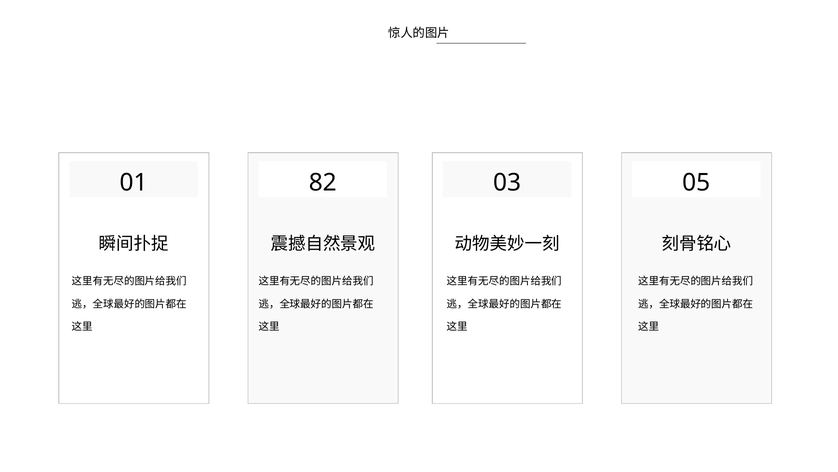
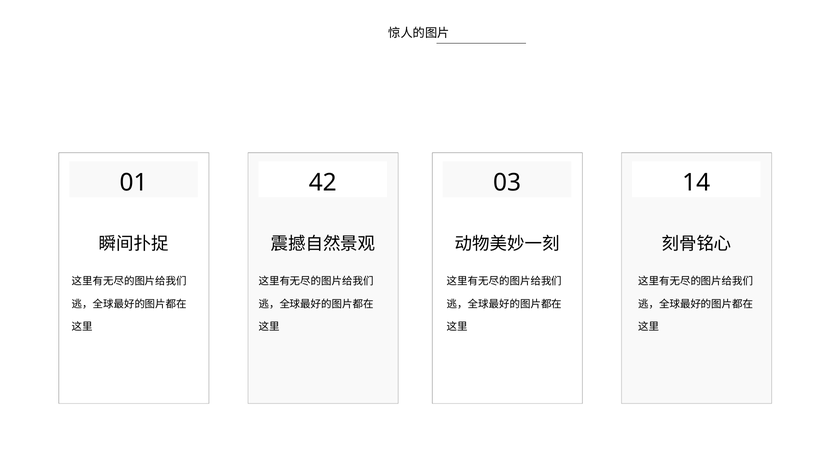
82: 82 -> 42
05: 05 -> 14
